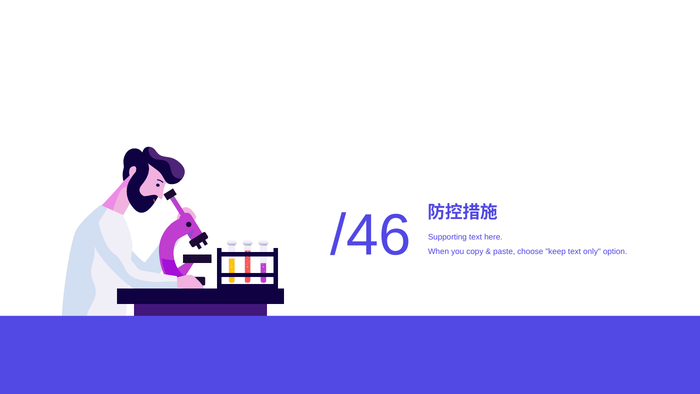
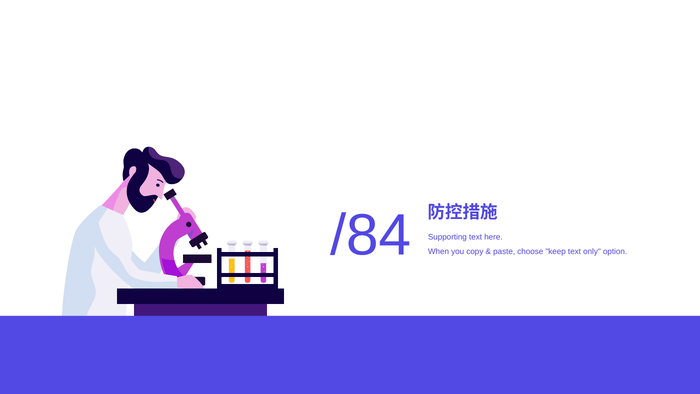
/46: /46 -> /84
